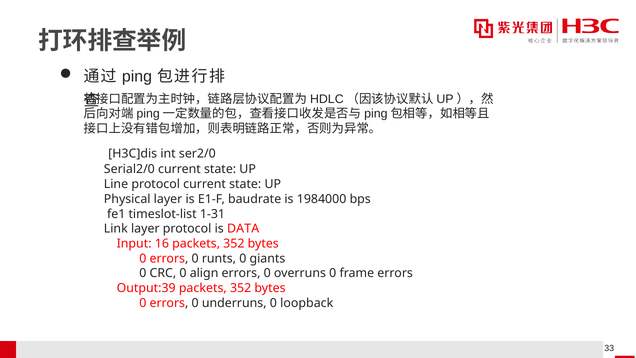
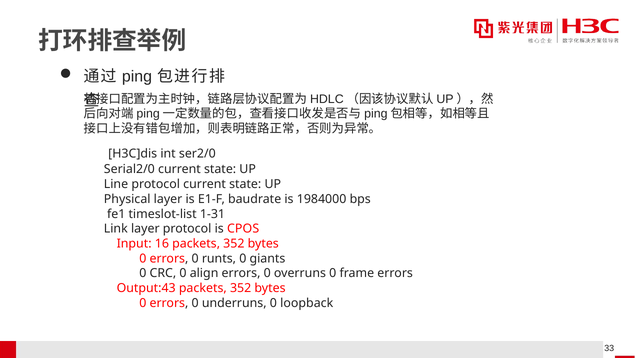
DATA: DATA -> CPOS
Output:39: Output:39 -> Output:43
